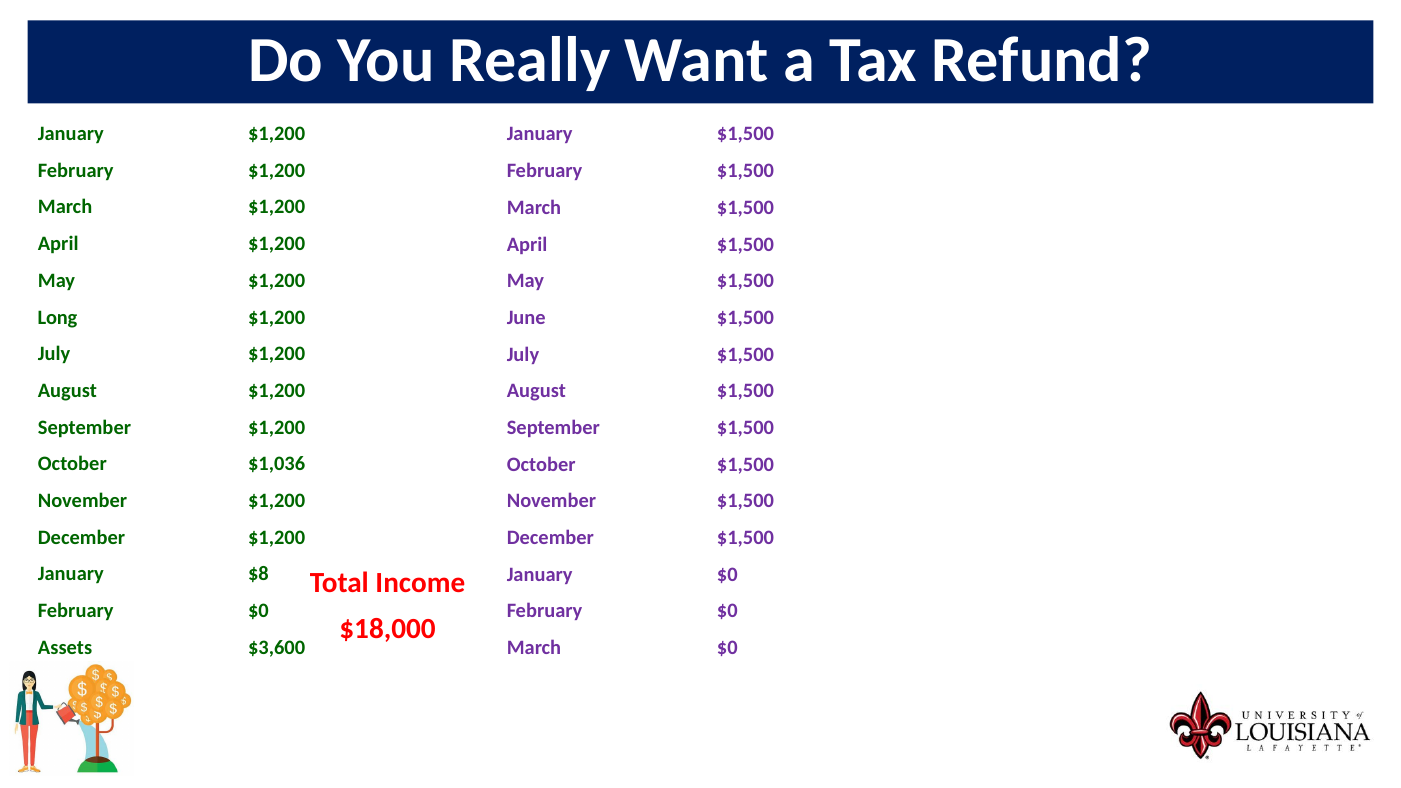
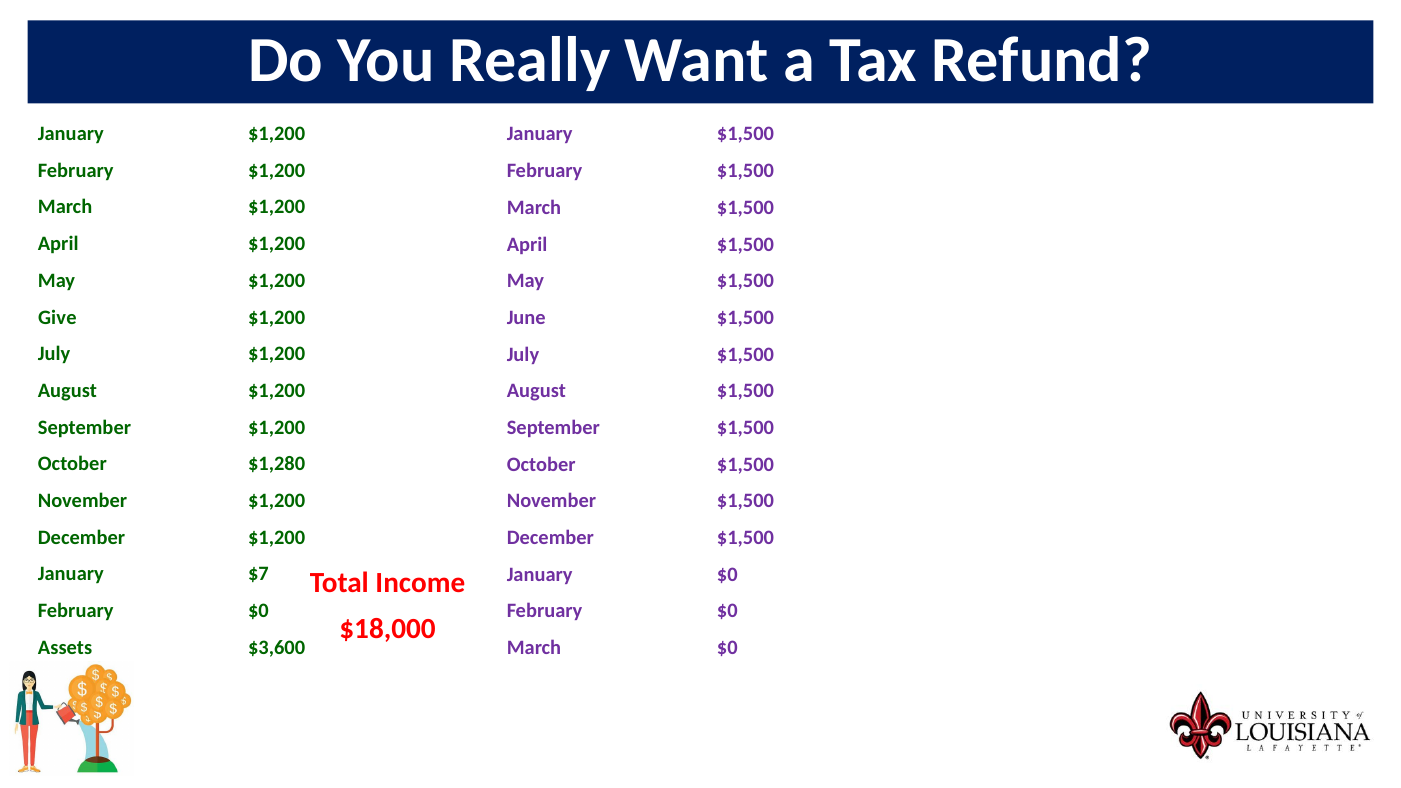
Long: Long -> Give
$1,036: $1,036 -> $1,280
$8: $8 -> $7
